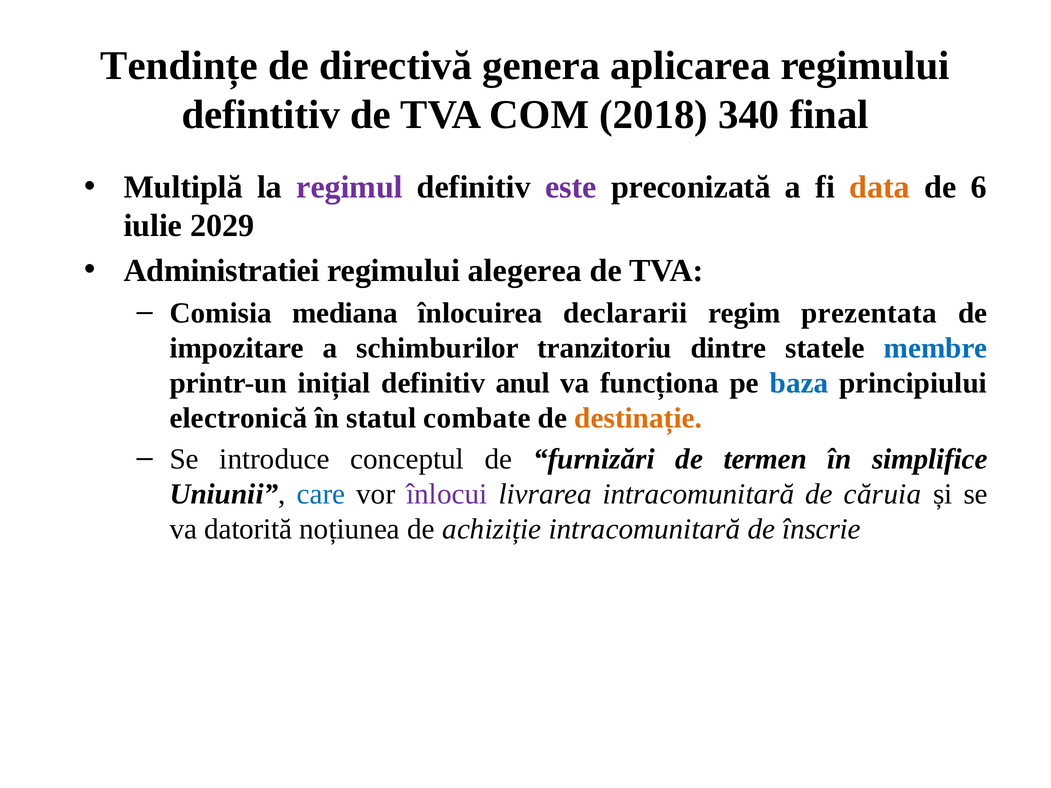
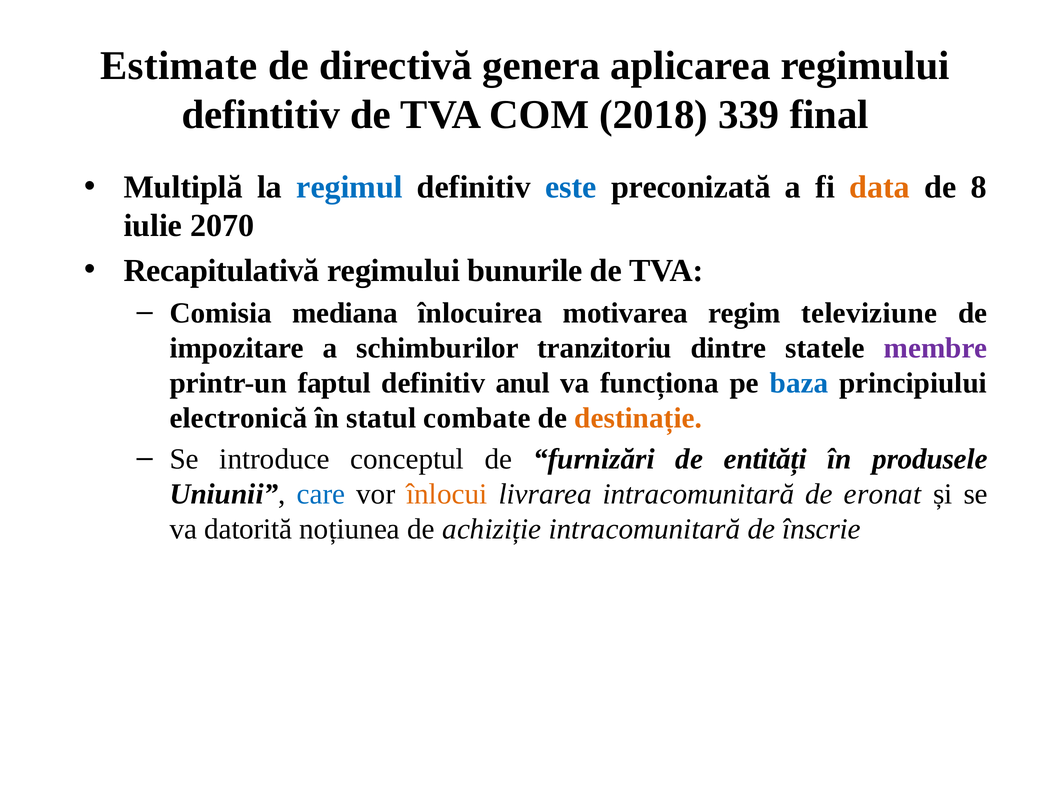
Tendințe: Tendințe -> Estimate
340: 340 -> 339
regimul colour: purple -> blue
este colour: purple -> blue
6: 6 -> 8
2029: 2029 -> 2070
Administratiei: Administratiei -> Recapitulativă
alegerea: alegerea -> bunurile
declararii: declararii -> motivarea
prezentata: prezentata -> televiziune
membre colour: blue -> purple
inițial: inițial -> faptul
termen: termen -> entități
simplifice: simplifice -> produsele
înlocui colour: purple -> orange
căruia: căruia -> eronat
